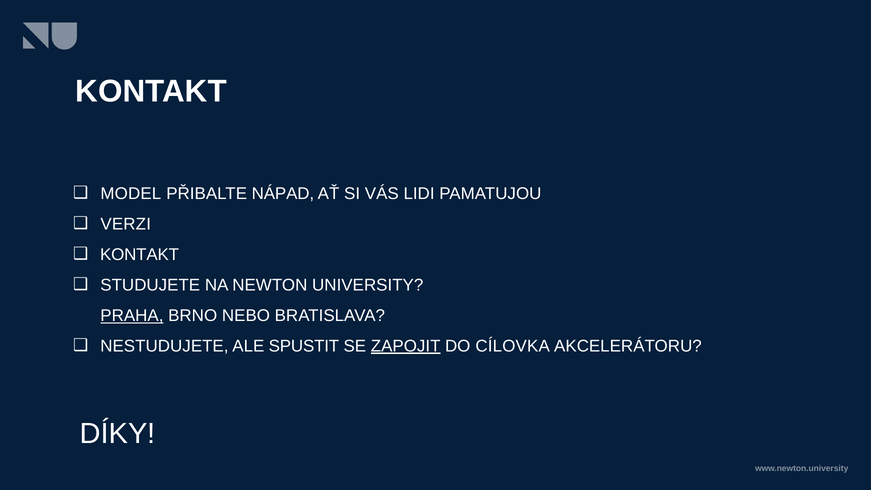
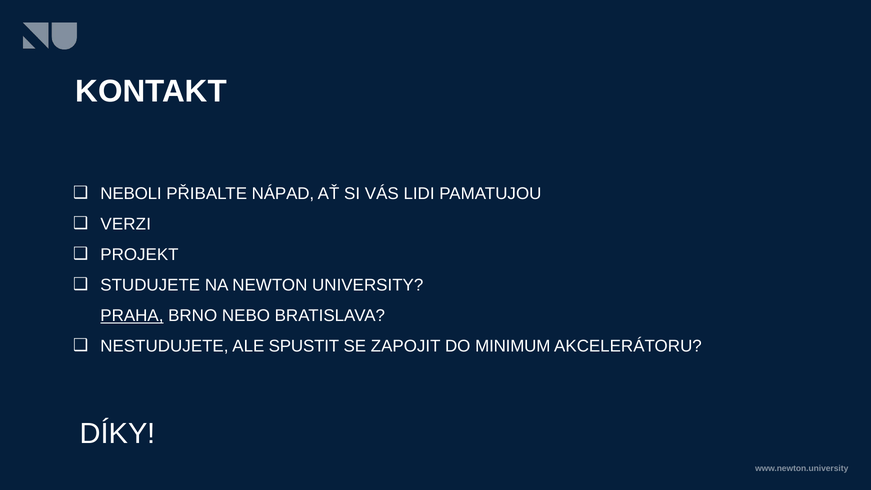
MODEL: MODEL -> NEBOLI
KONTAKT at (140, 254): KONTAKT -> PROJEKT
ZAPOJIT underline: present -> none
CÍLOVKA: CÍLOVKA -> MINIMUM
